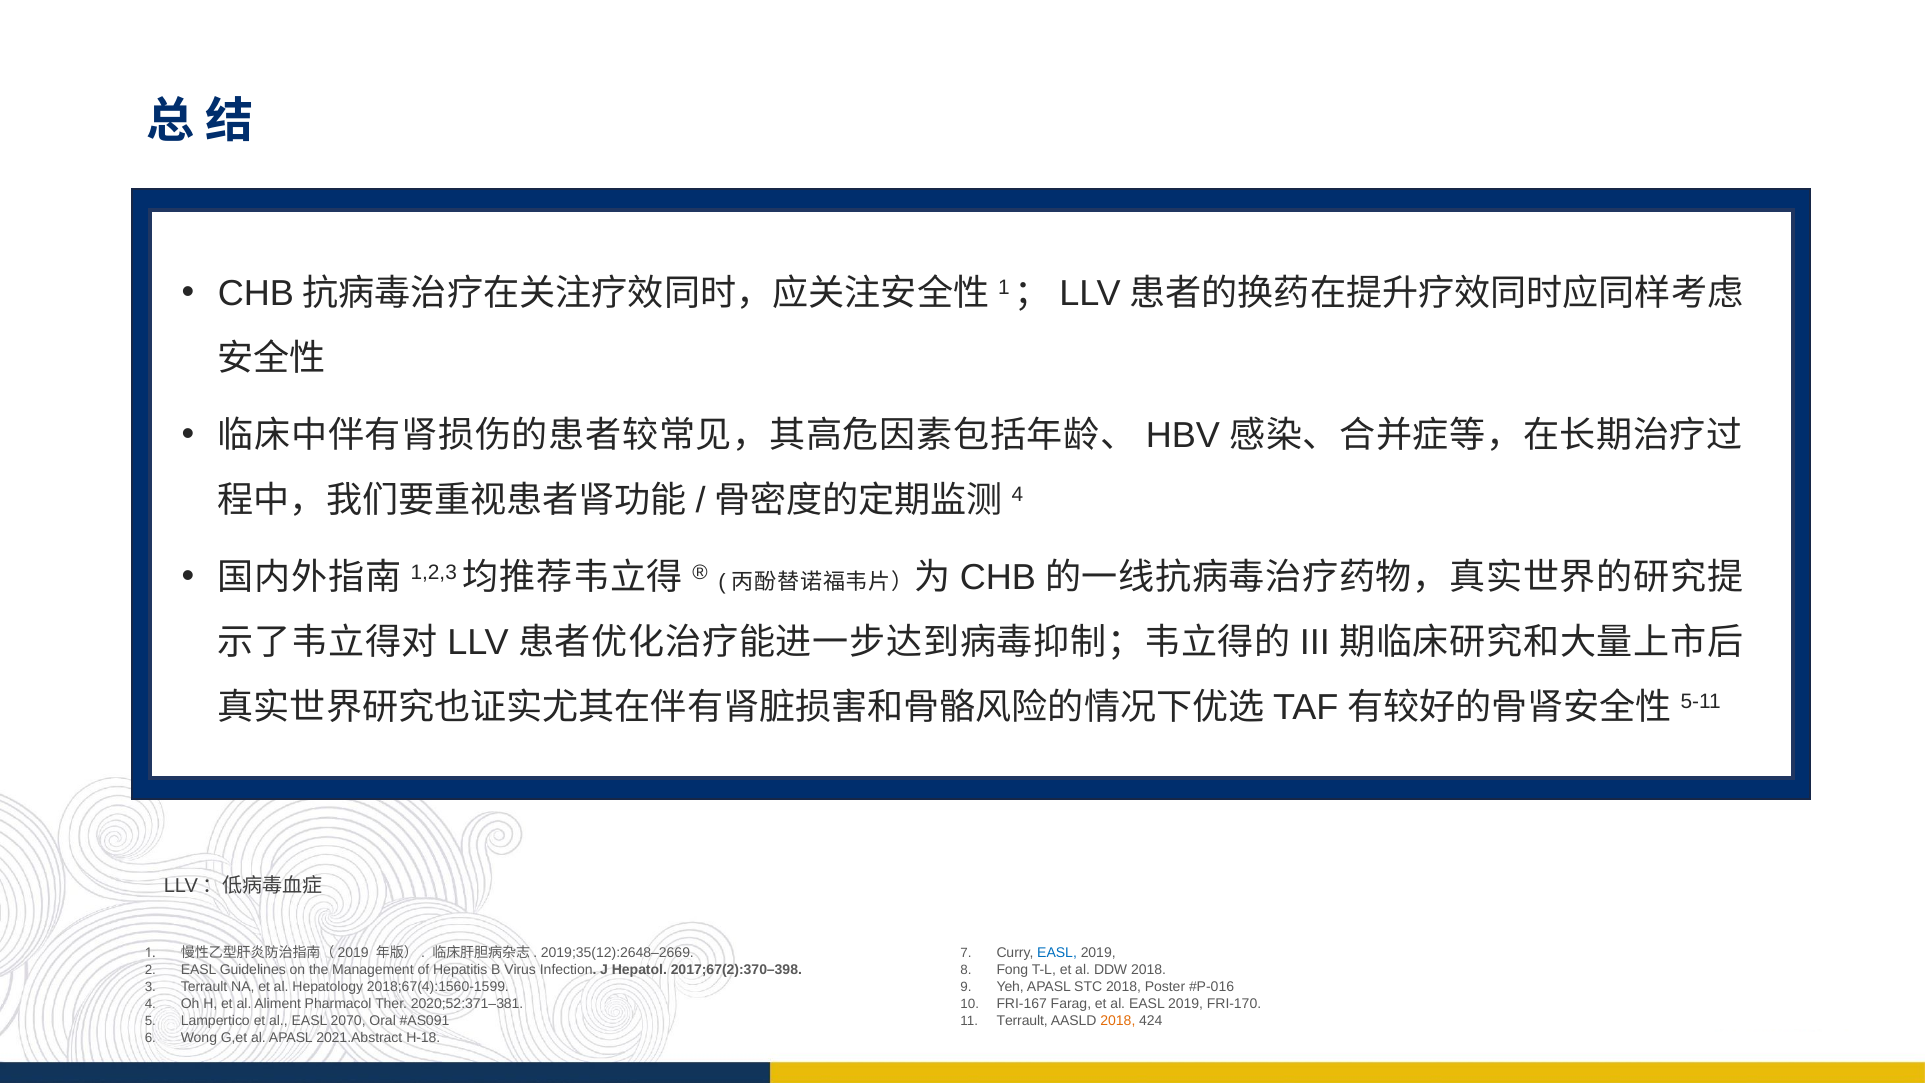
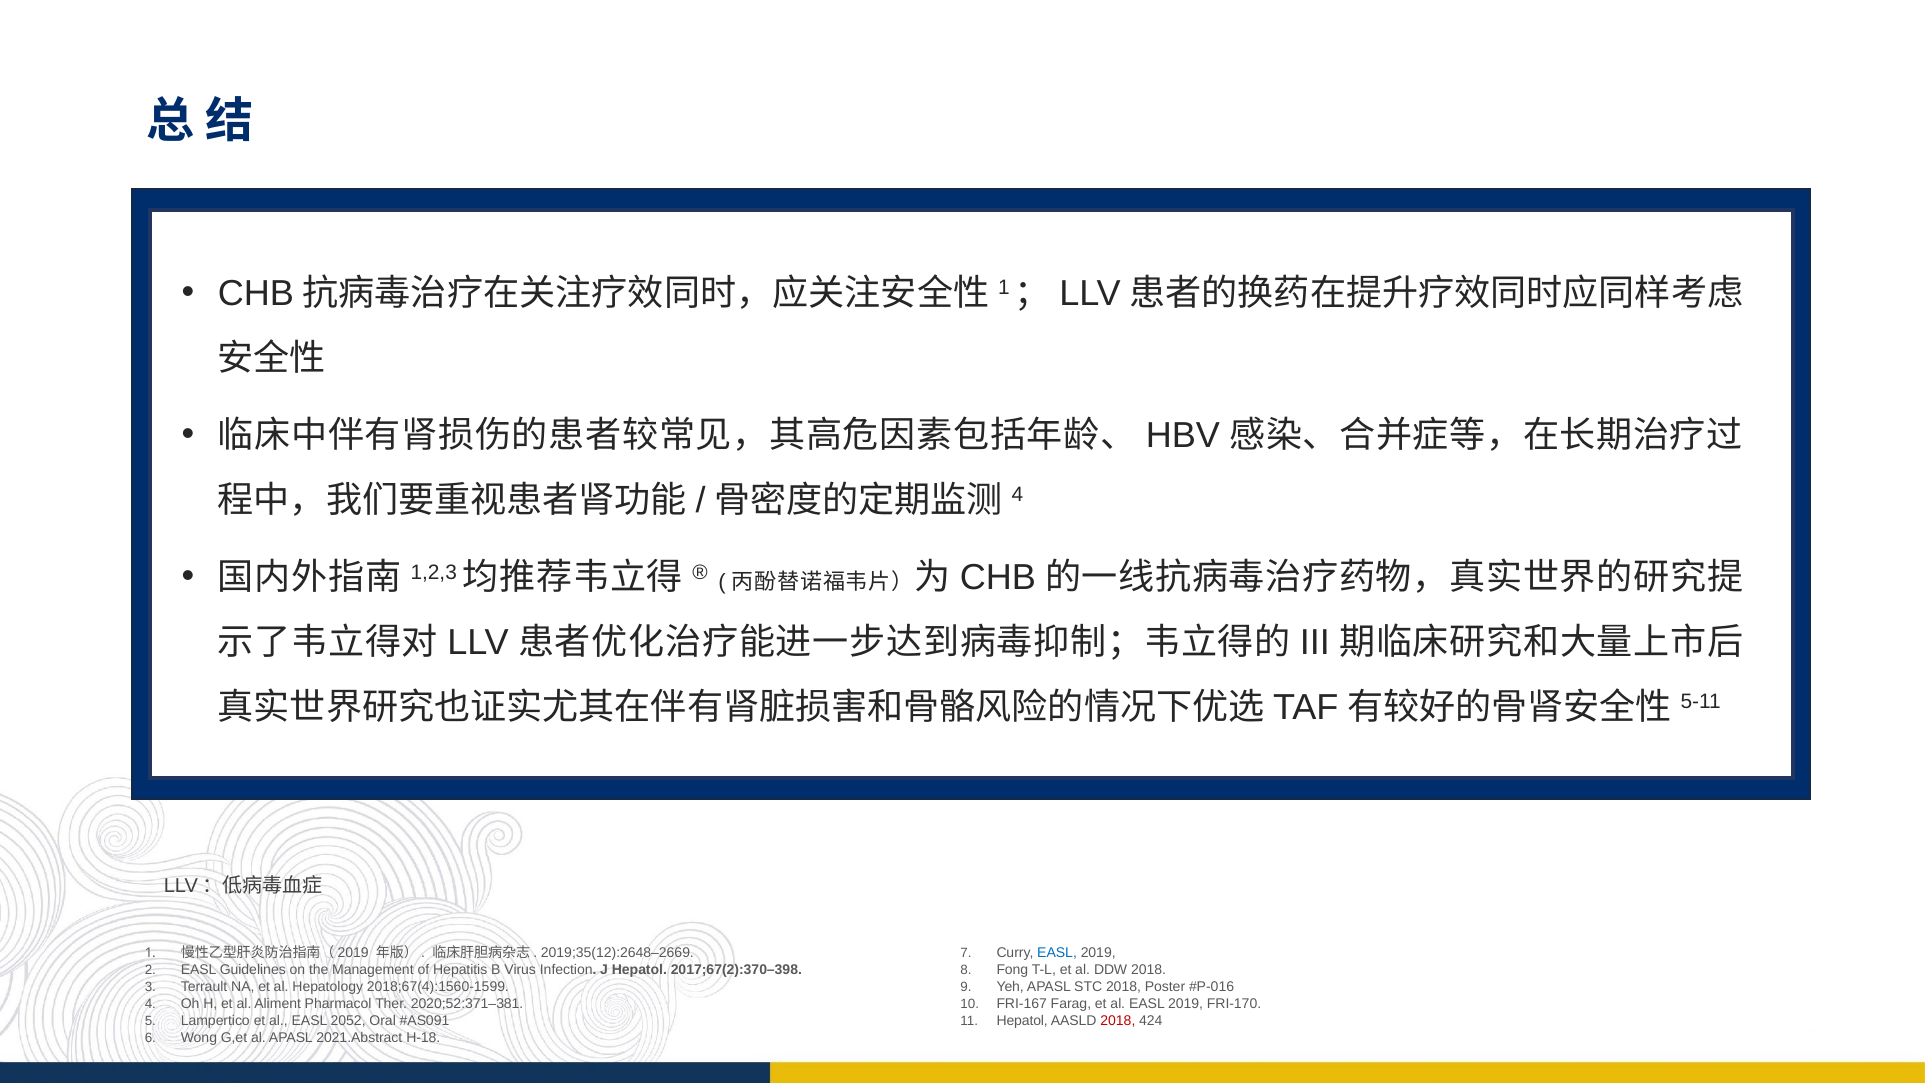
2070: 2070 -> 2052
Terrault at (1022, 1020): Terrault -> Hepatol
2018 at (1118, 1020) colour: orange -> red
